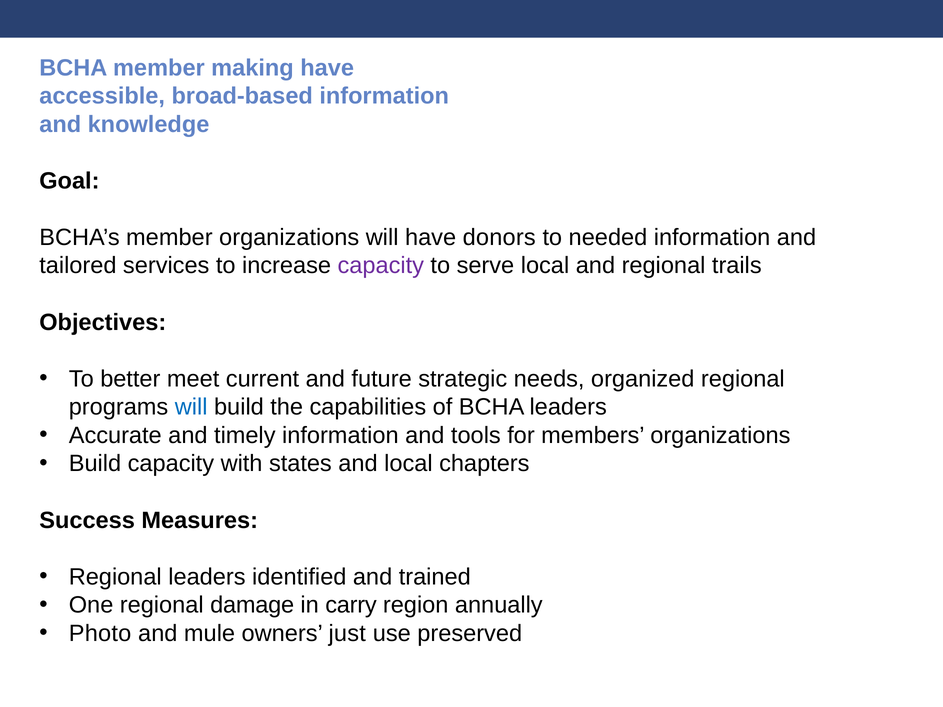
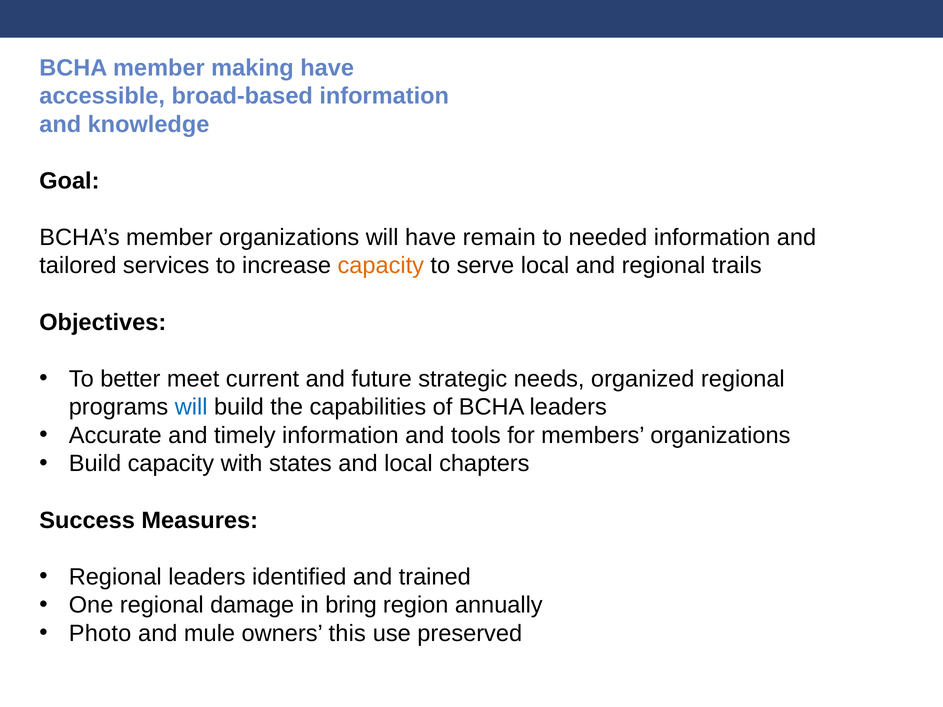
donors: donors -> remain
capacity at (381, 266) colour: purple -> orange
carry: carry -> bring
just: just -> this
